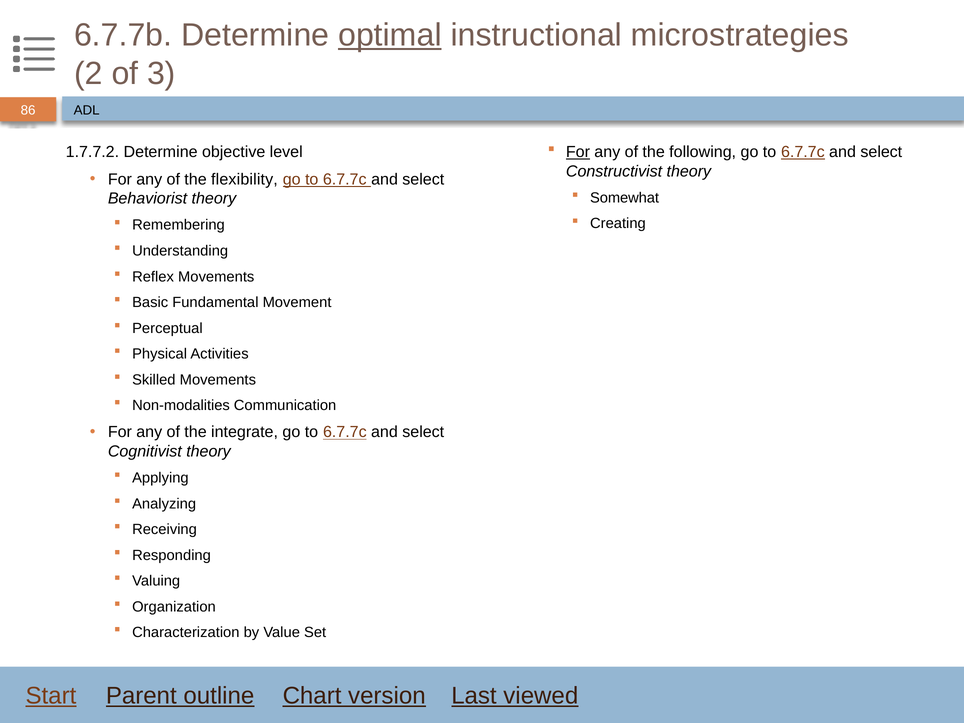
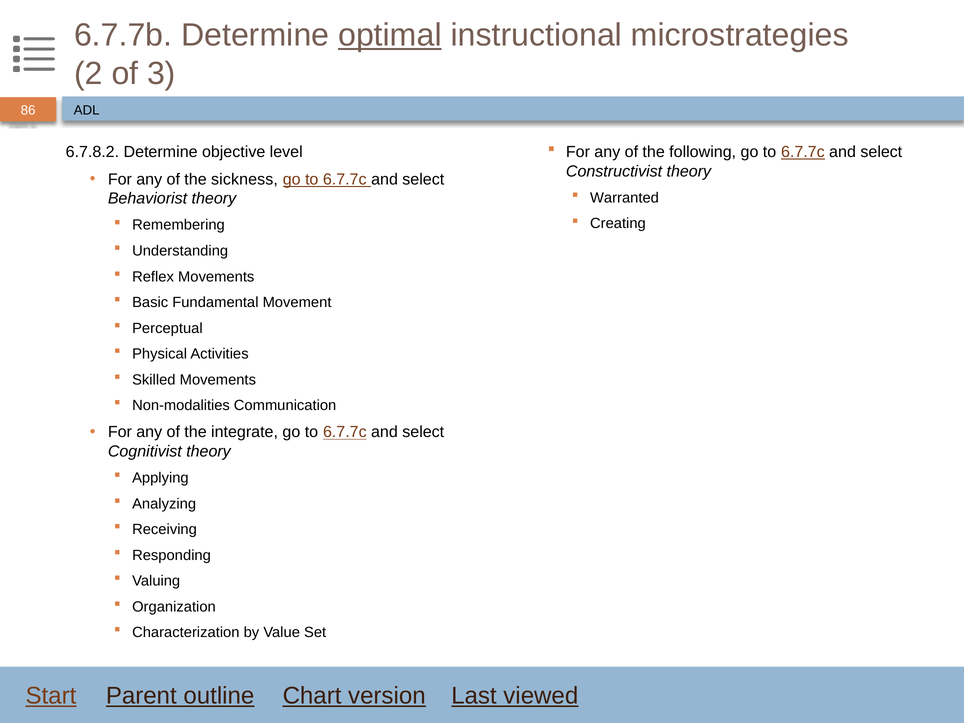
For at (578, 152) underline: present -> none
1.7.7.2: 1.7.7.2 -> 6.7.8.2
flexibility: flexibility -> sickness
Somewhat: Somewhat -> Warranted
